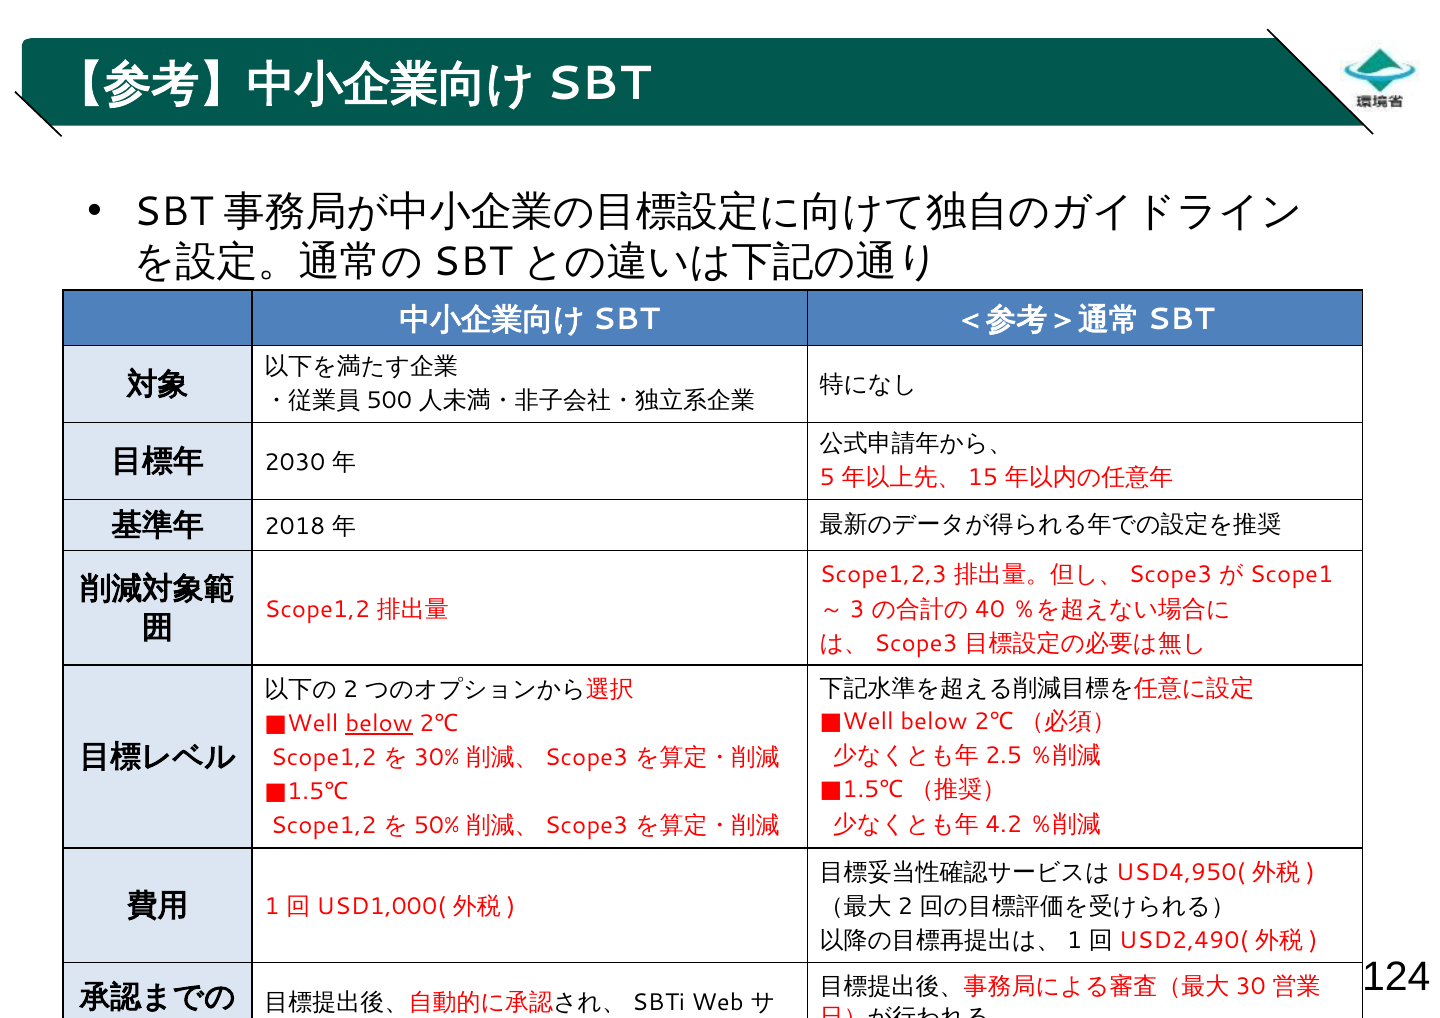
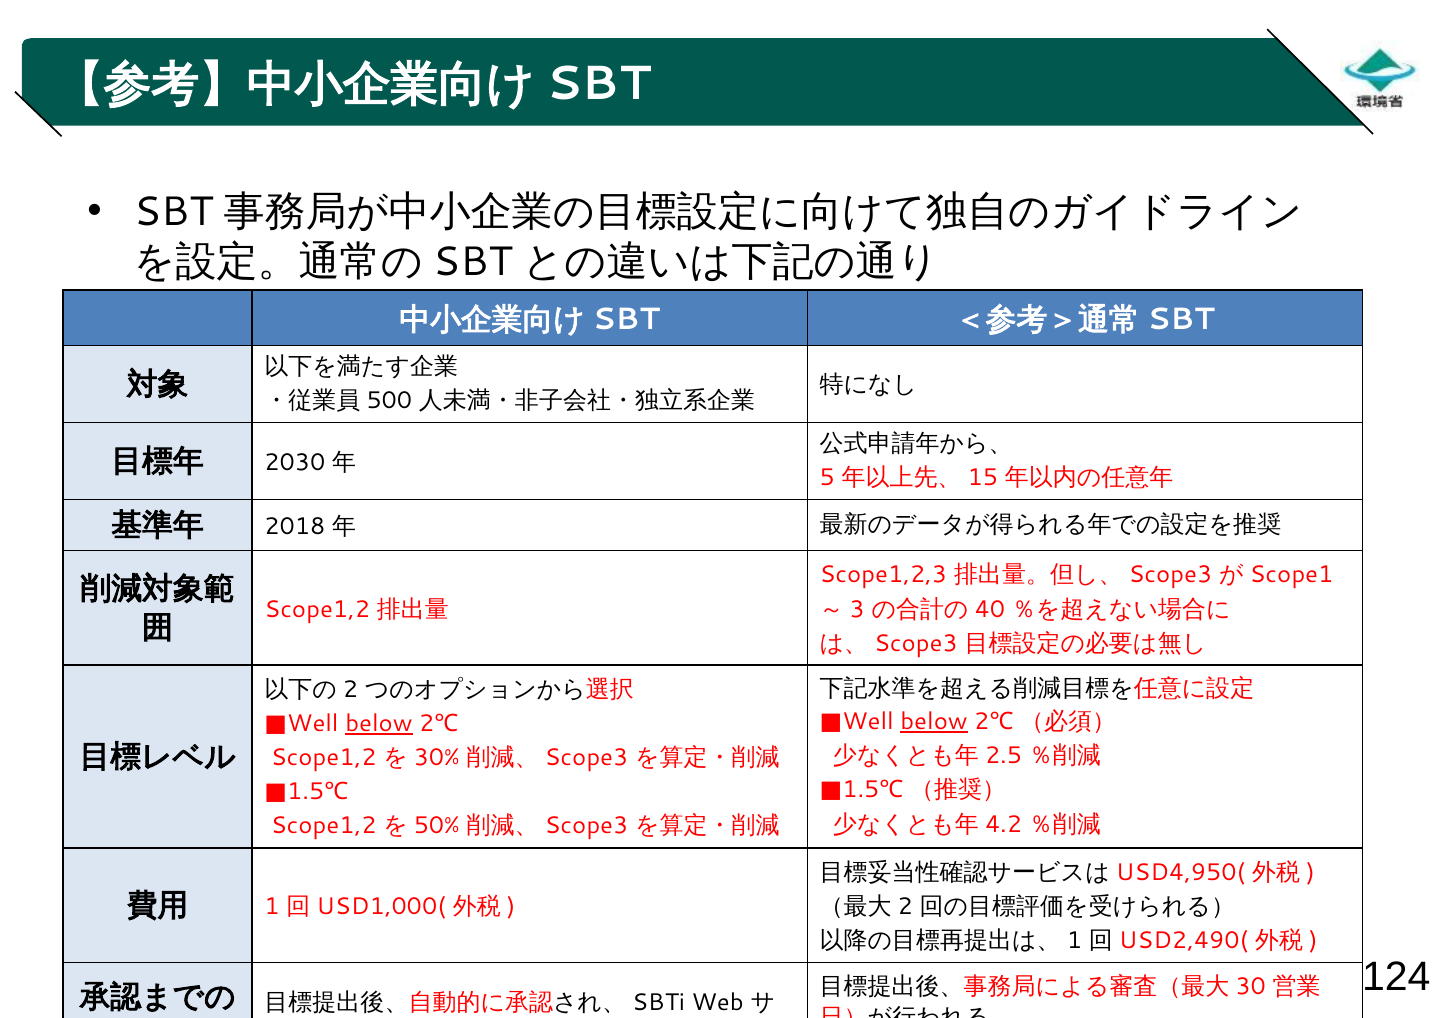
below at (934, 722) underline: none -> present
